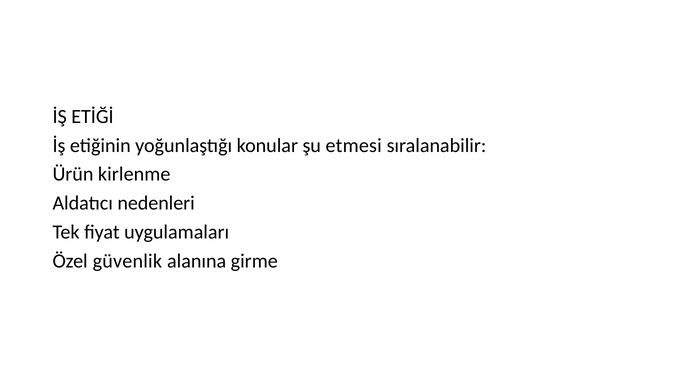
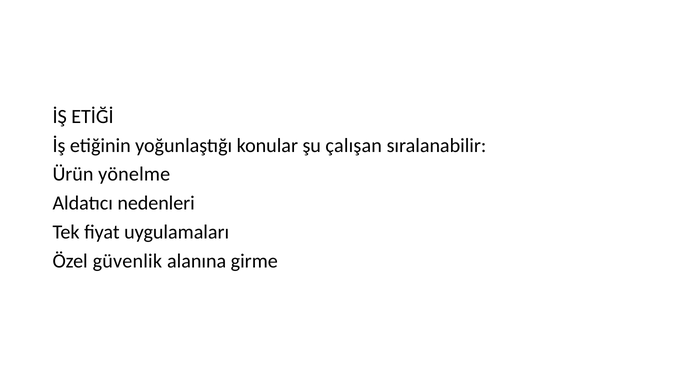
etmesi: etmesi -> çalışan
kirlenme: kirlenme -> yönelme
